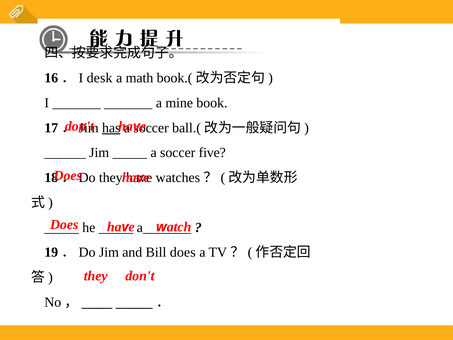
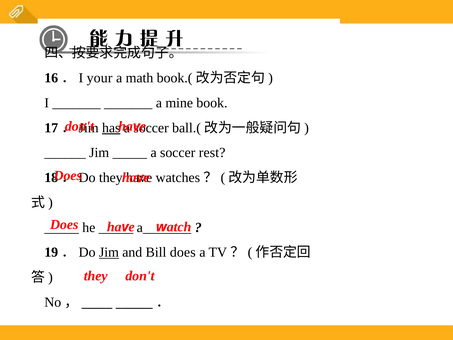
desk: desk -> your
five: five -> rest
Jim at (109, 252) underline: none -> present
